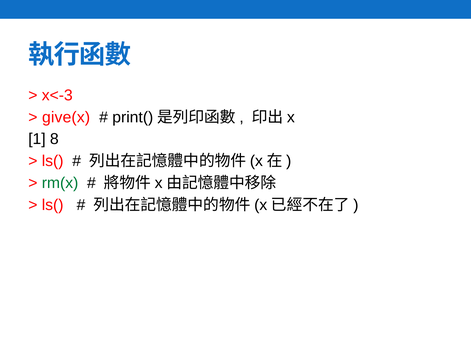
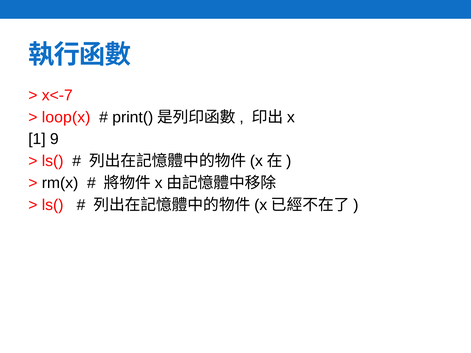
x<-3: x<-3 -> x<-7
give(x: give(x -> loop(x
8: 8 -> 9
rm(x colour: green -> black
